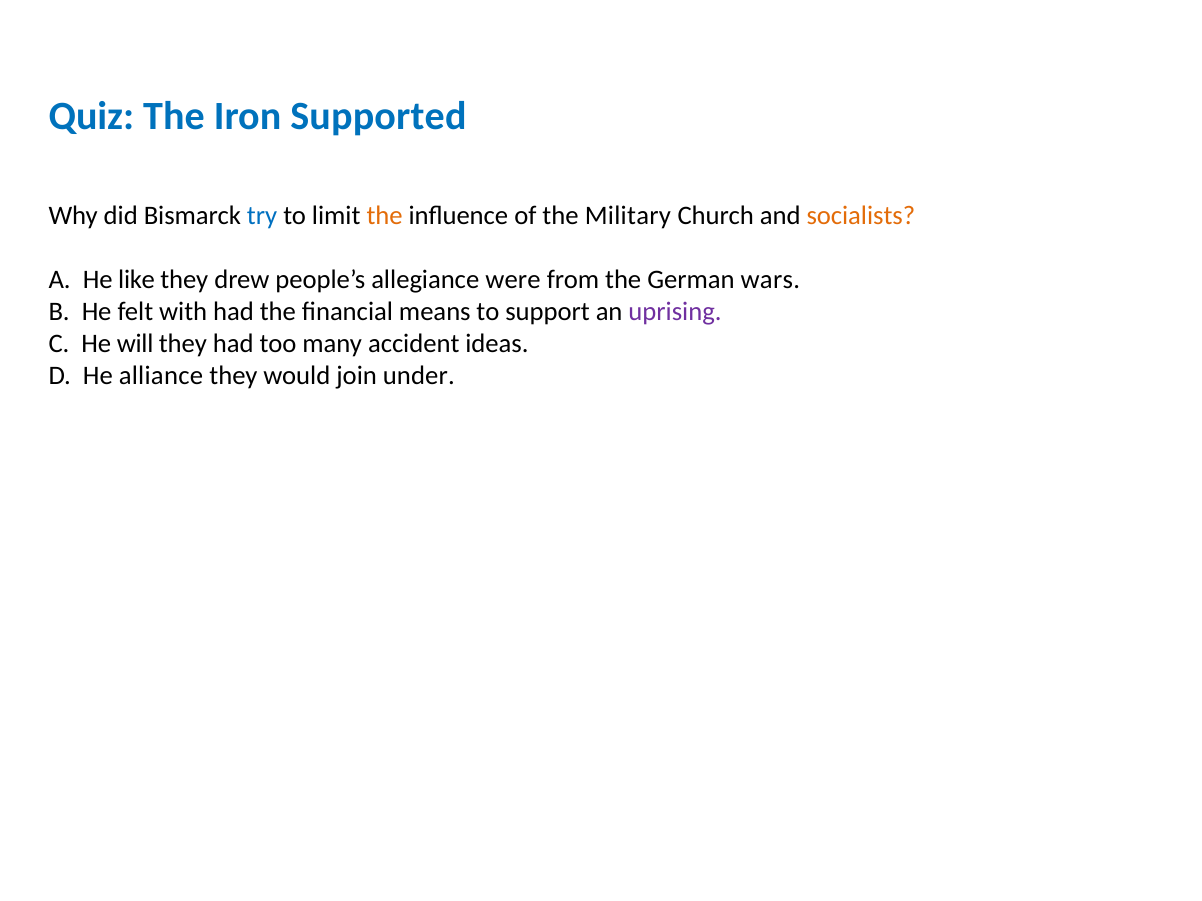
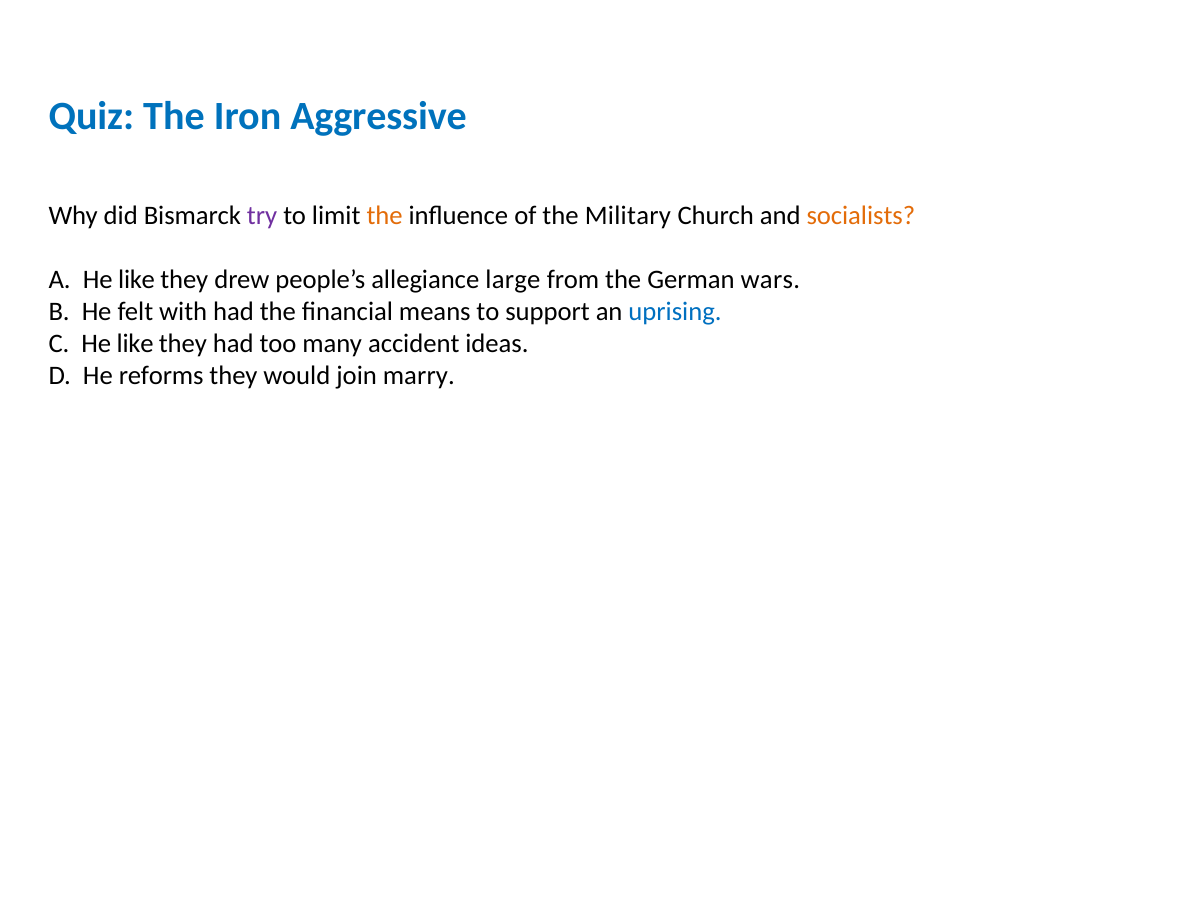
Supported: Supported -> Aggressive
try colour: blue -> purple
were: were -> large
uprising colour: purple -> blue
C He will: will -> like
alliance: alliance -> reforms
under: under -> marry
